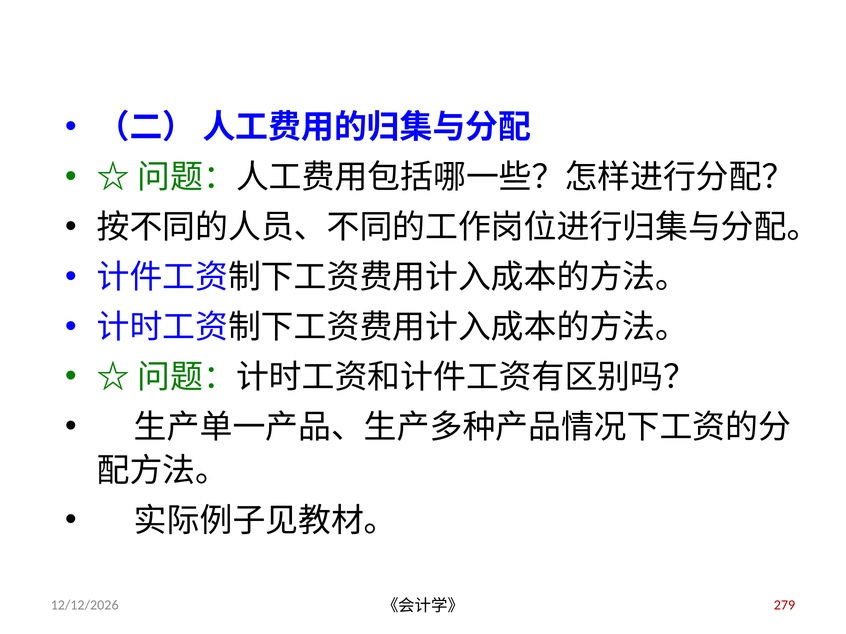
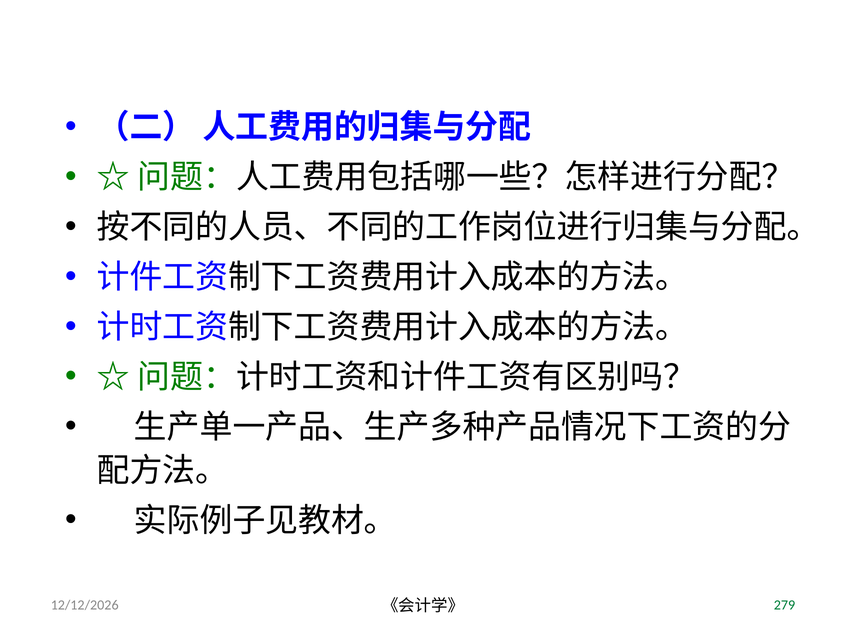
279 colour: red -> green
